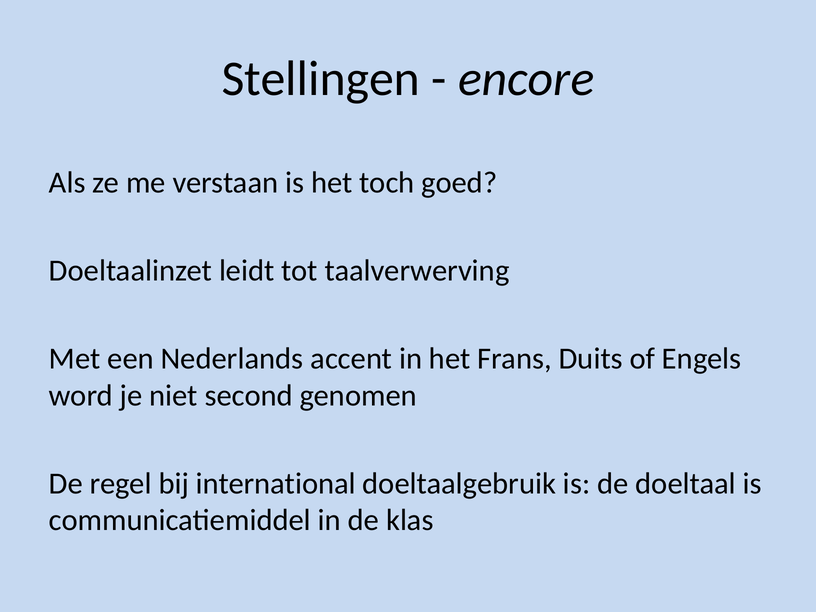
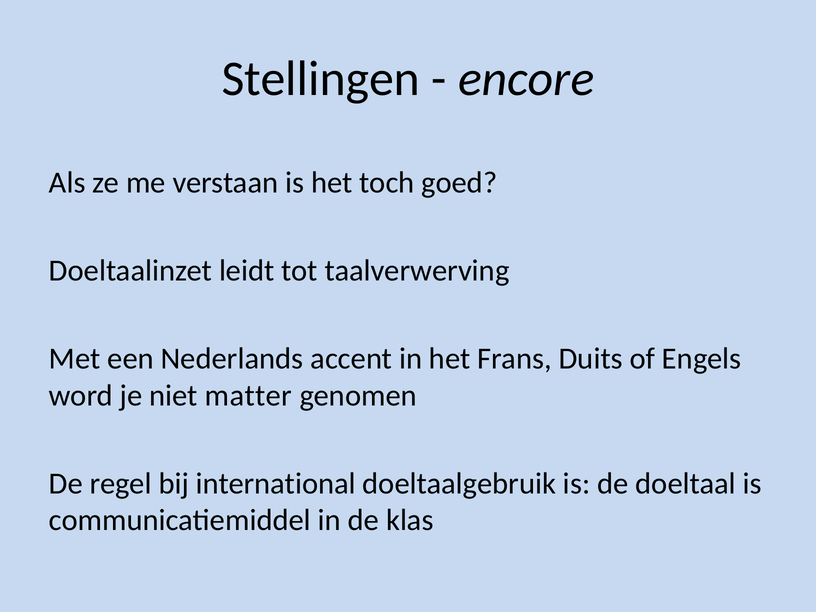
second: second -> matter
